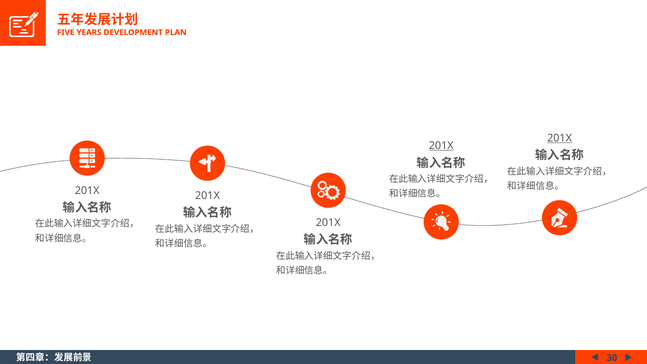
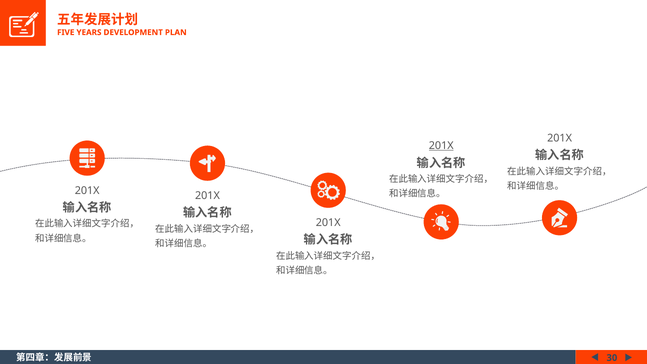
201X at (560, 138) underline: present -> none
